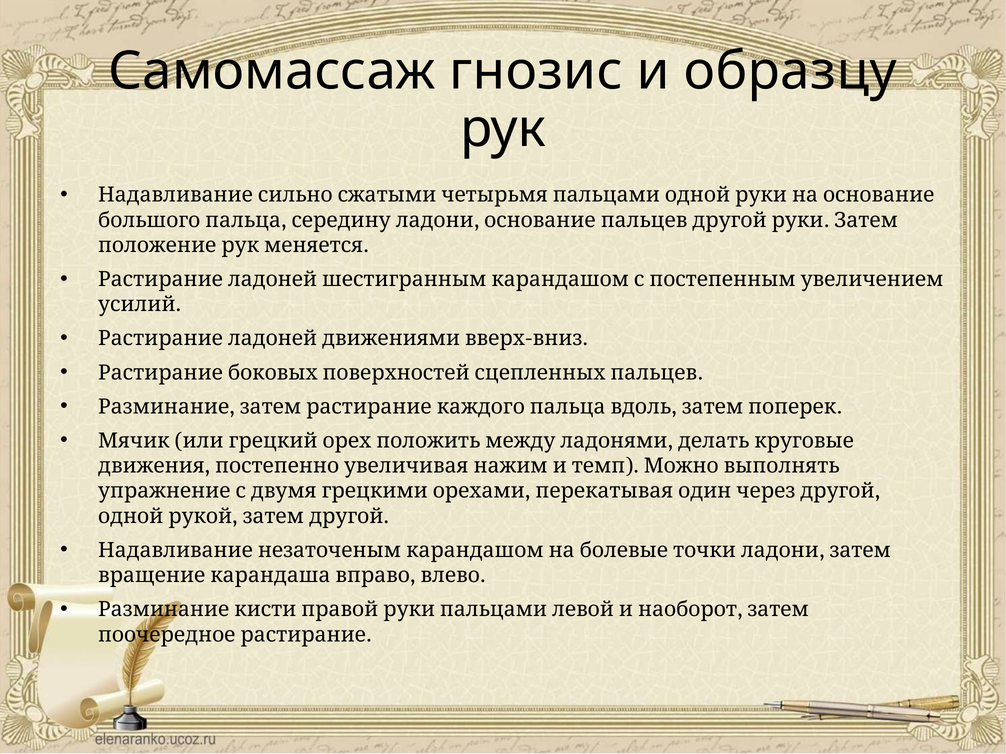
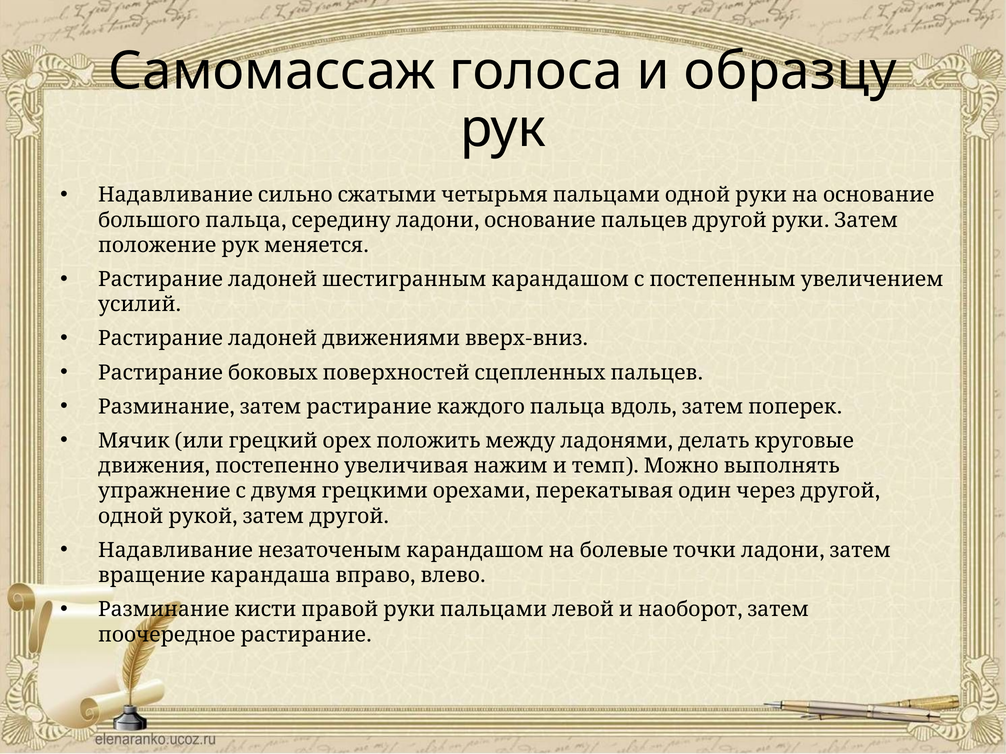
гнозис: гнозис -> голоса
